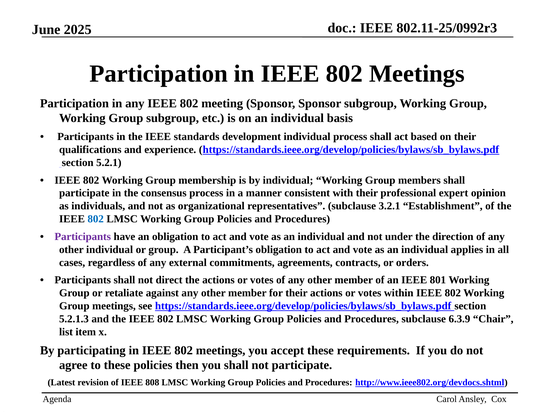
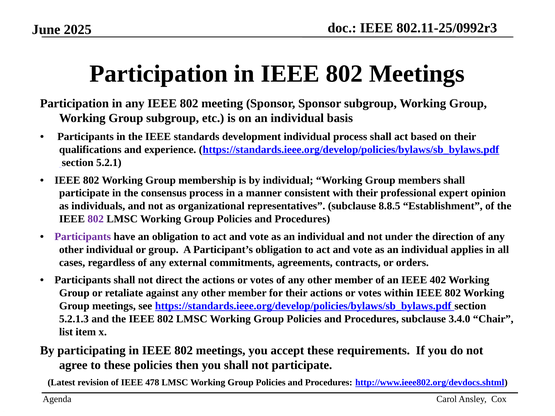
3.2.1: 3.2.1 -> 8.8.5
802 at (96, 219) colour: blue -> purple
801: 801 -> 402
6.3.9: 6.3.9 -> 3.4.0
808: 808 -> 478
